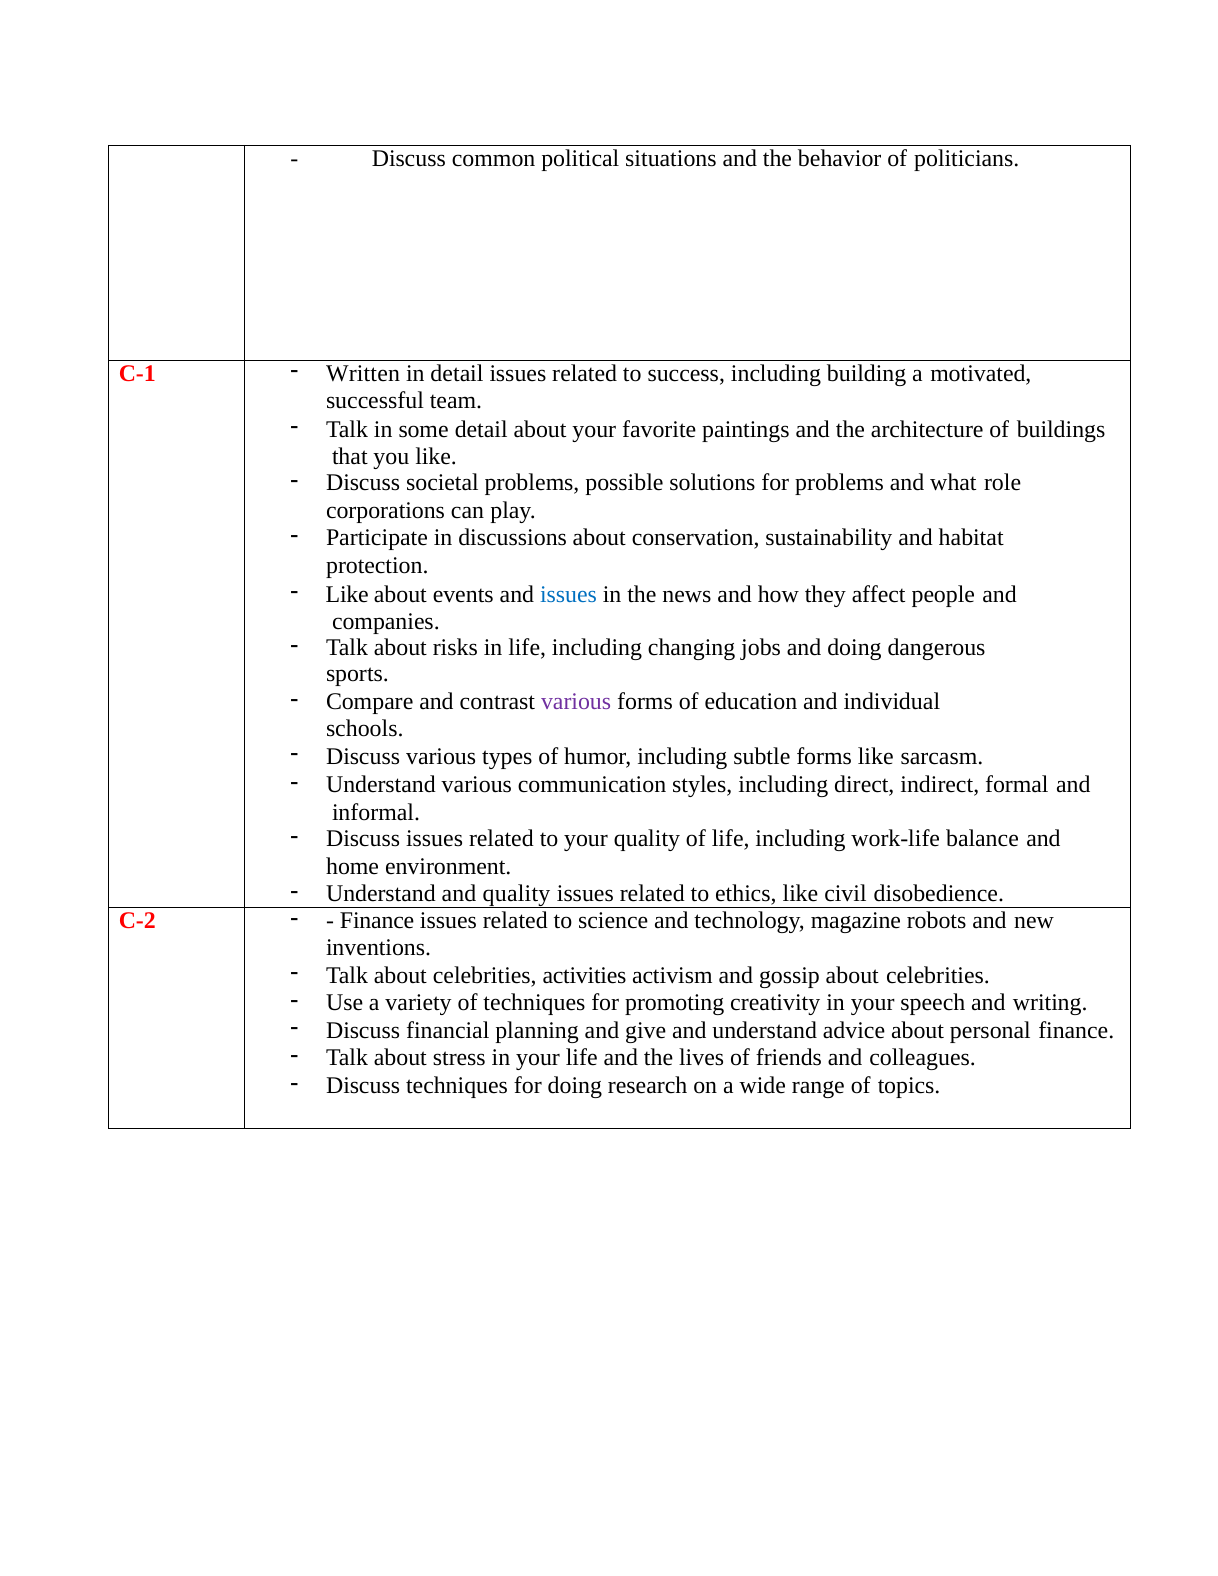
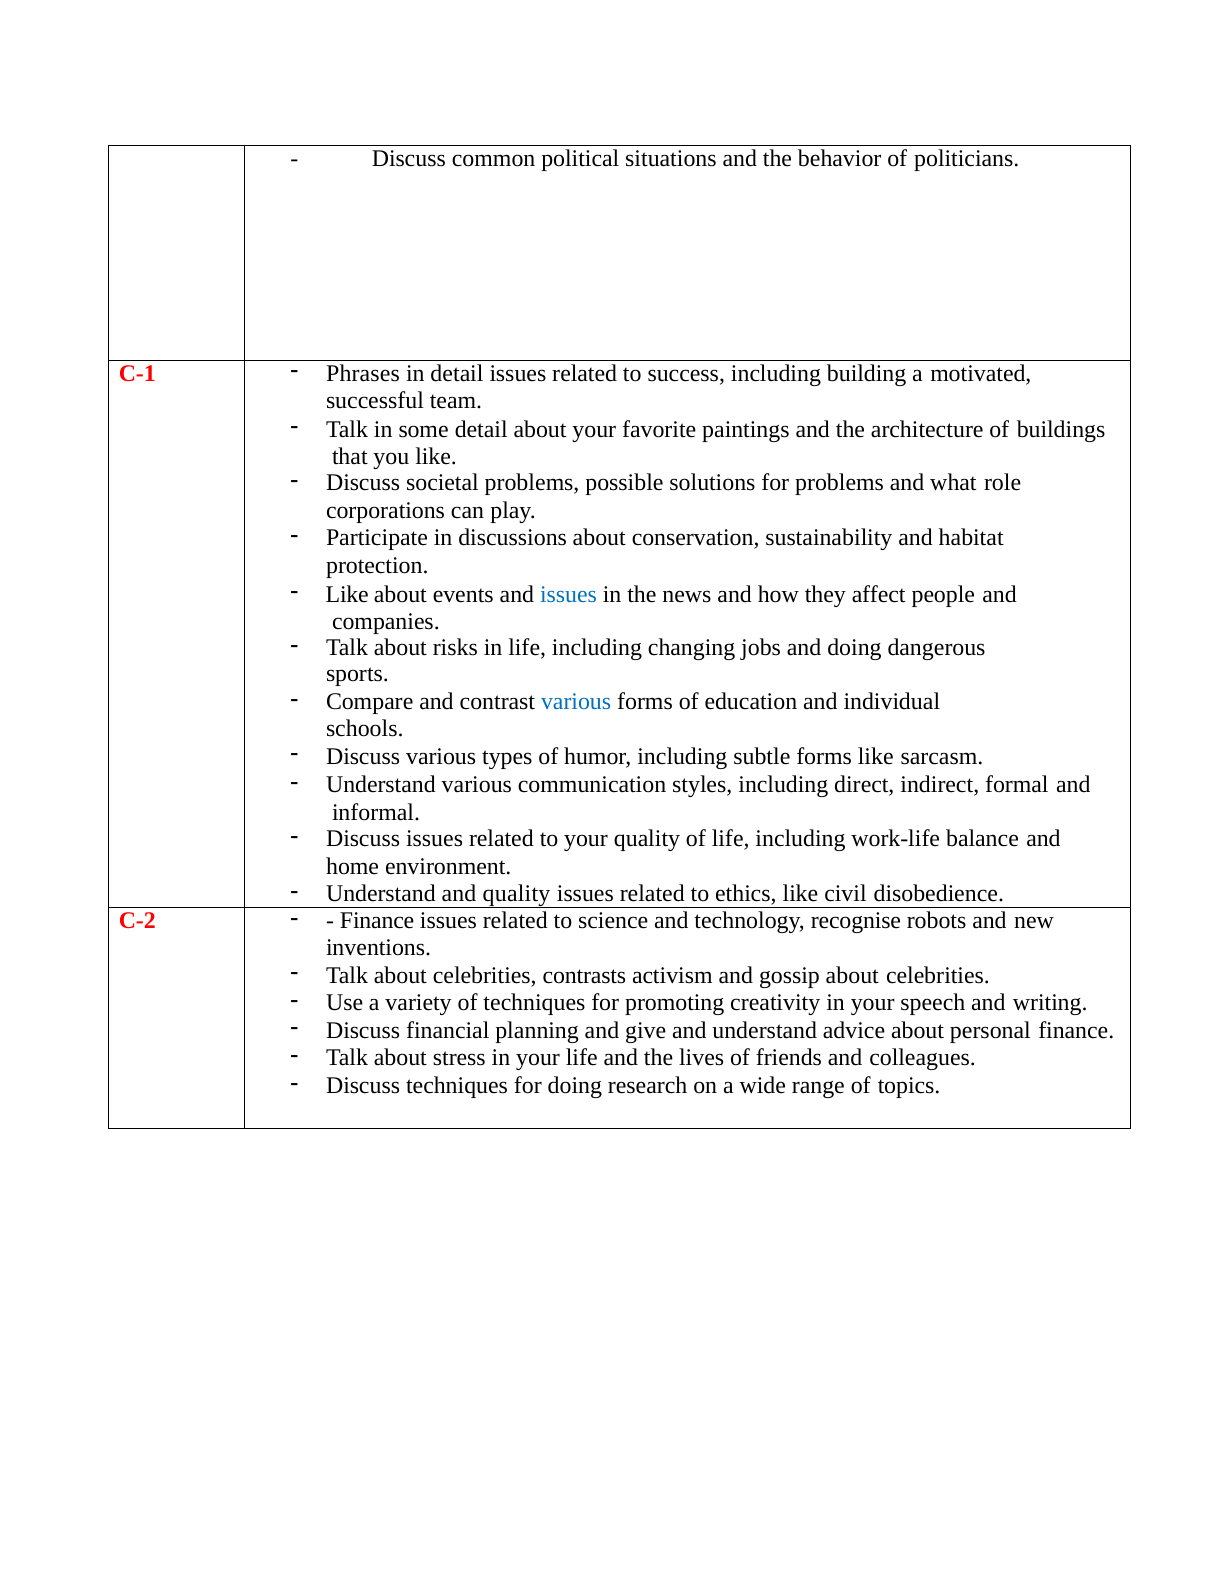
Written: Written -> Phrases
various at (576, 702) colour: purple -> blue
magazine: magazine -> recognise
activities: activities -> contrasts
